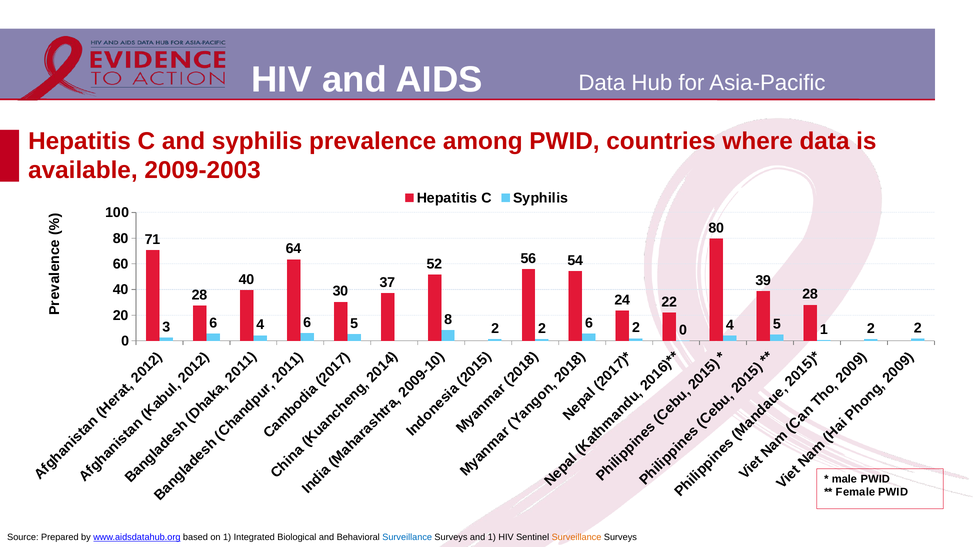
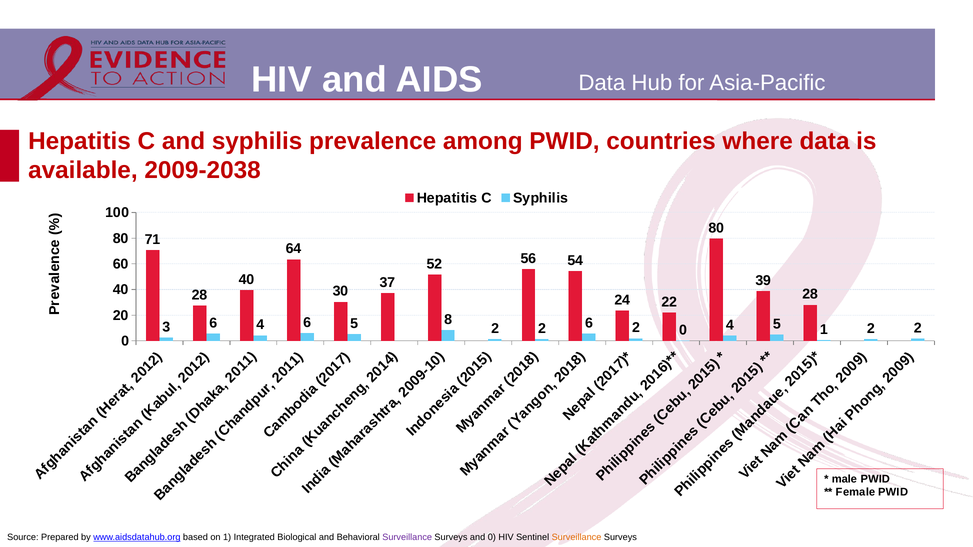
2009-2003: 2009-2003 -> 2009-2038
Surveillance at (407, 537) colour: blue -> purple
and 1: 1 -> 0
